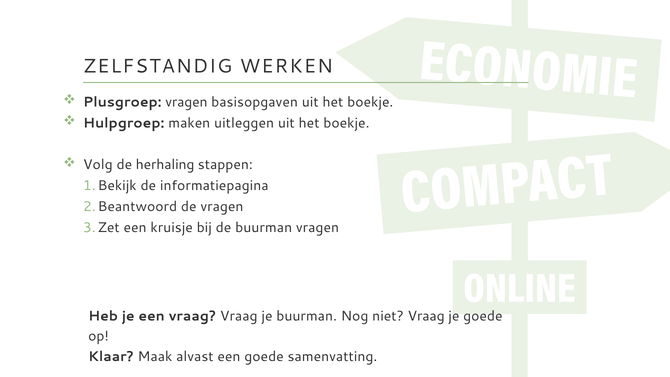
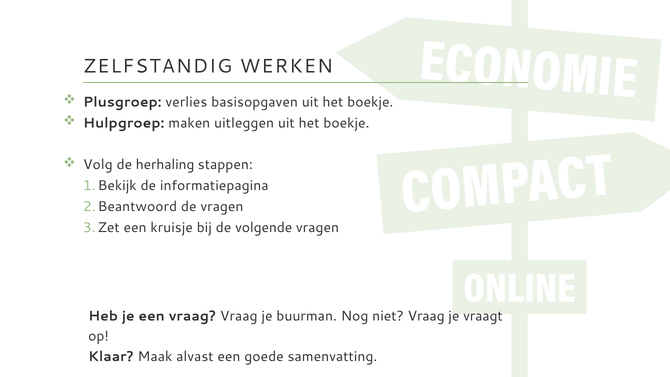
Plusgroep vragen: vragen -> verlies
de buurman: buurman -> volgende
je goede: goede -> vraagt
